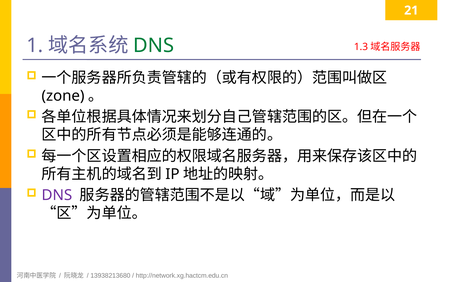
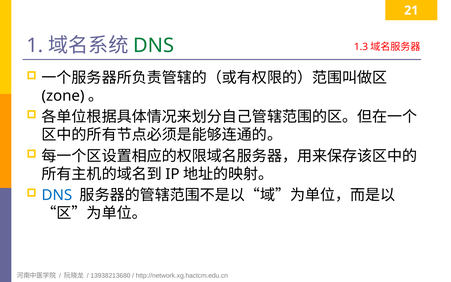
DNS at (57, 195) colour: purple -> blue
